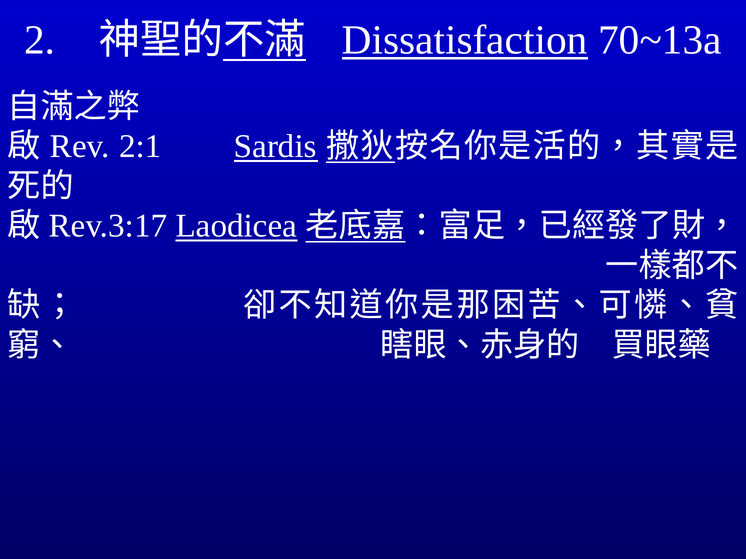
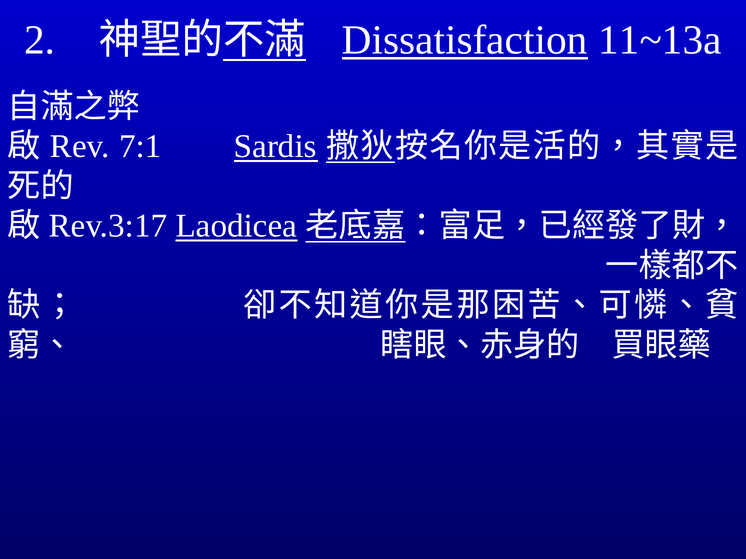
70~13a: 70~13a -> 11~13a
2:1: 2:1 -> 7:1
